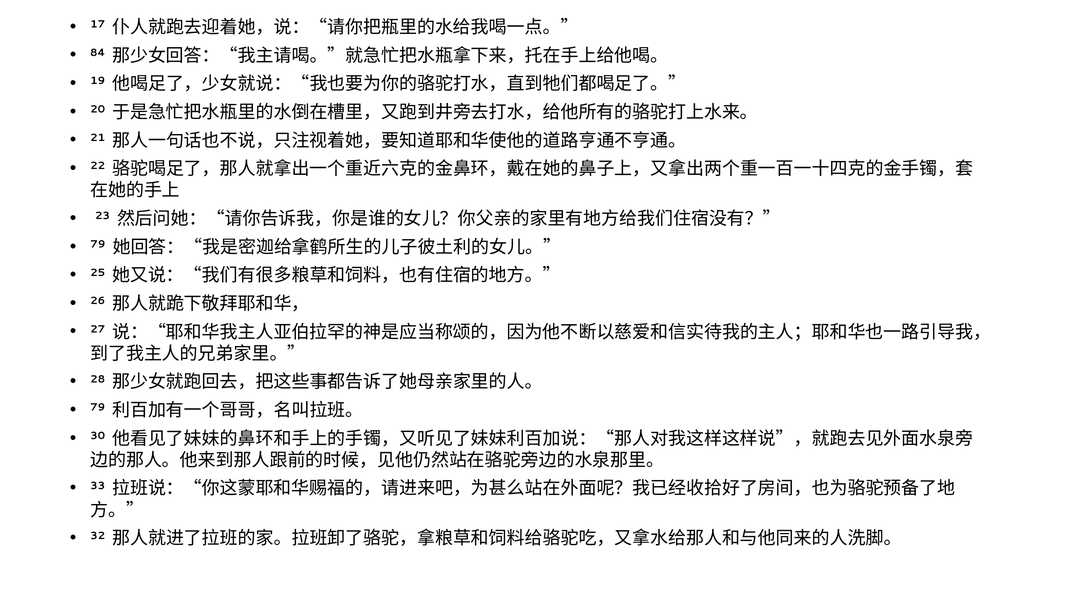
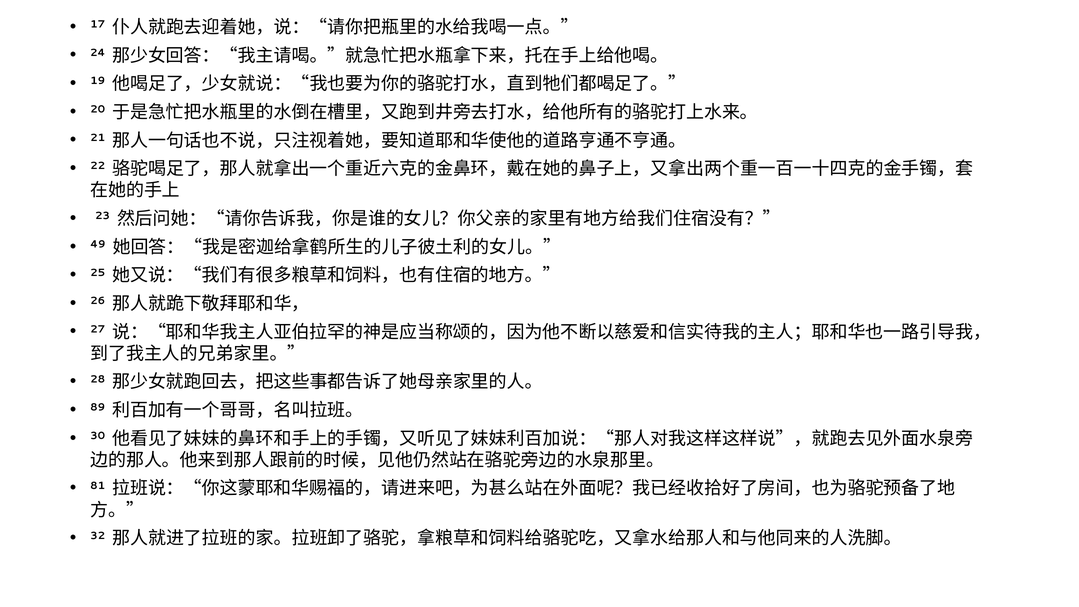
84: 84 -> 24
79 at (98, 244): 79 -> 49
79 at (98, 407): 79 -> 89
33: 33 -> 81
